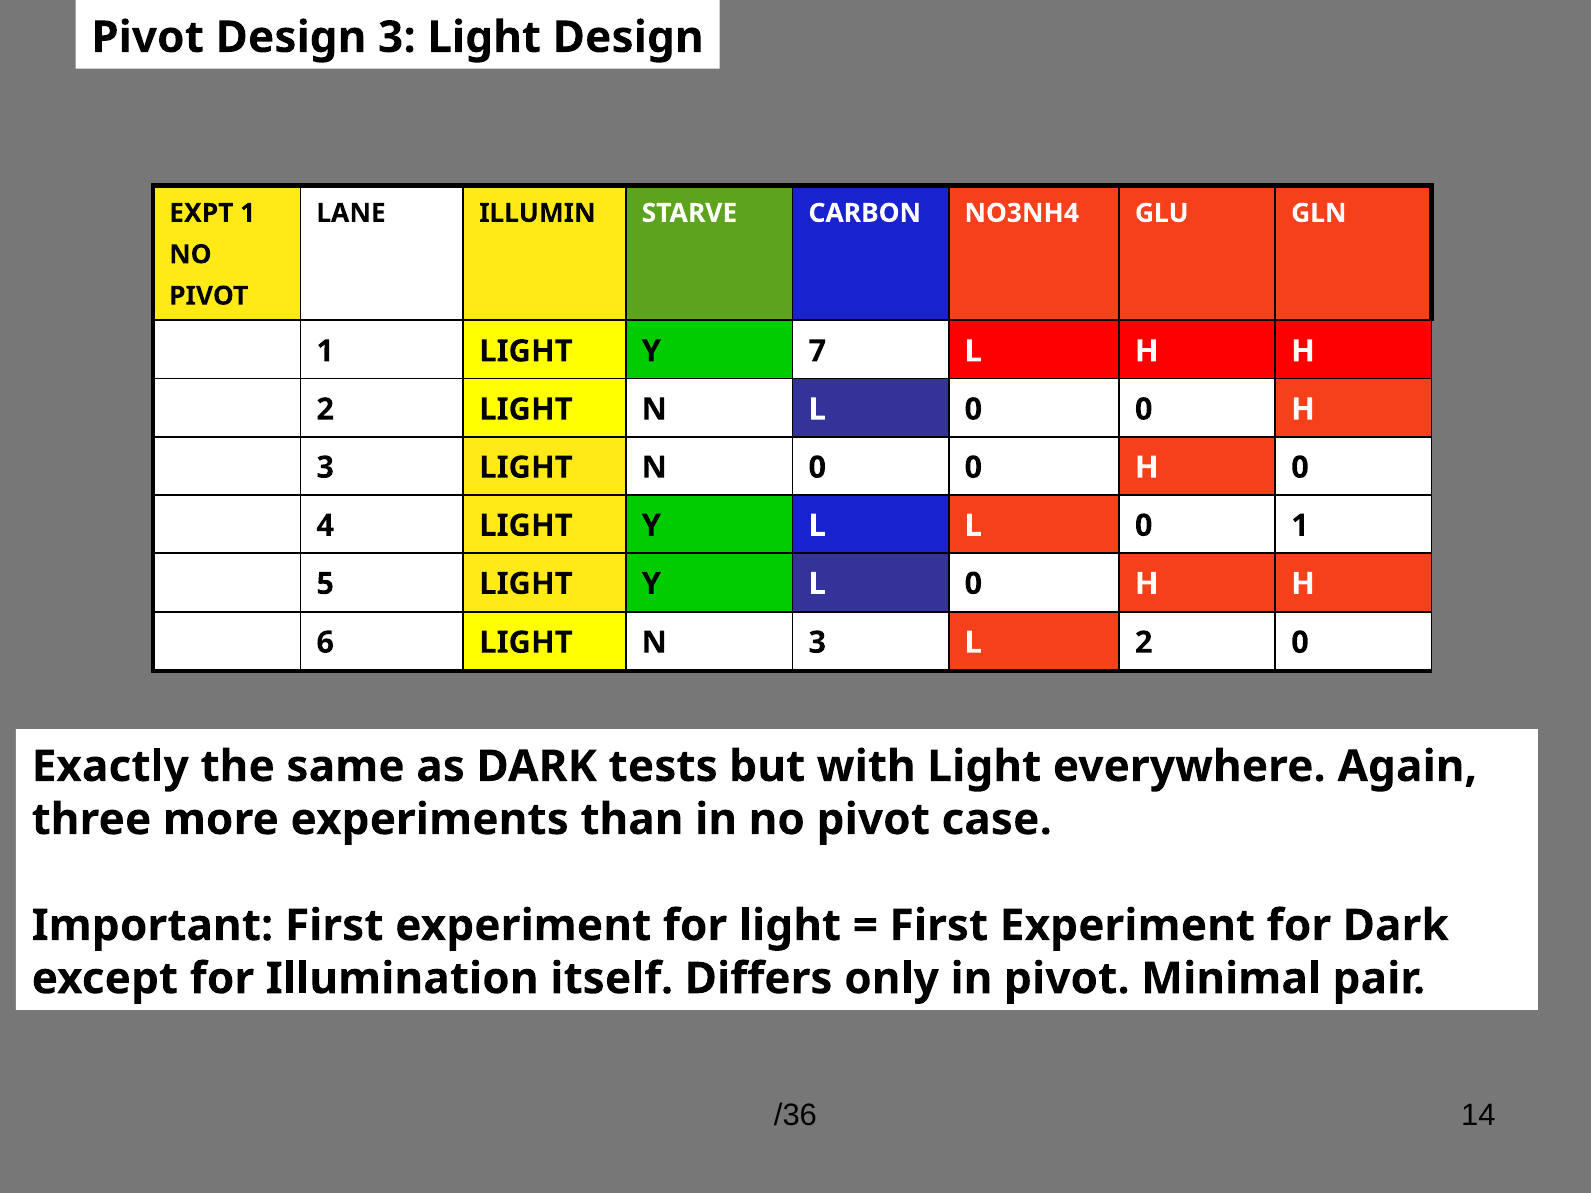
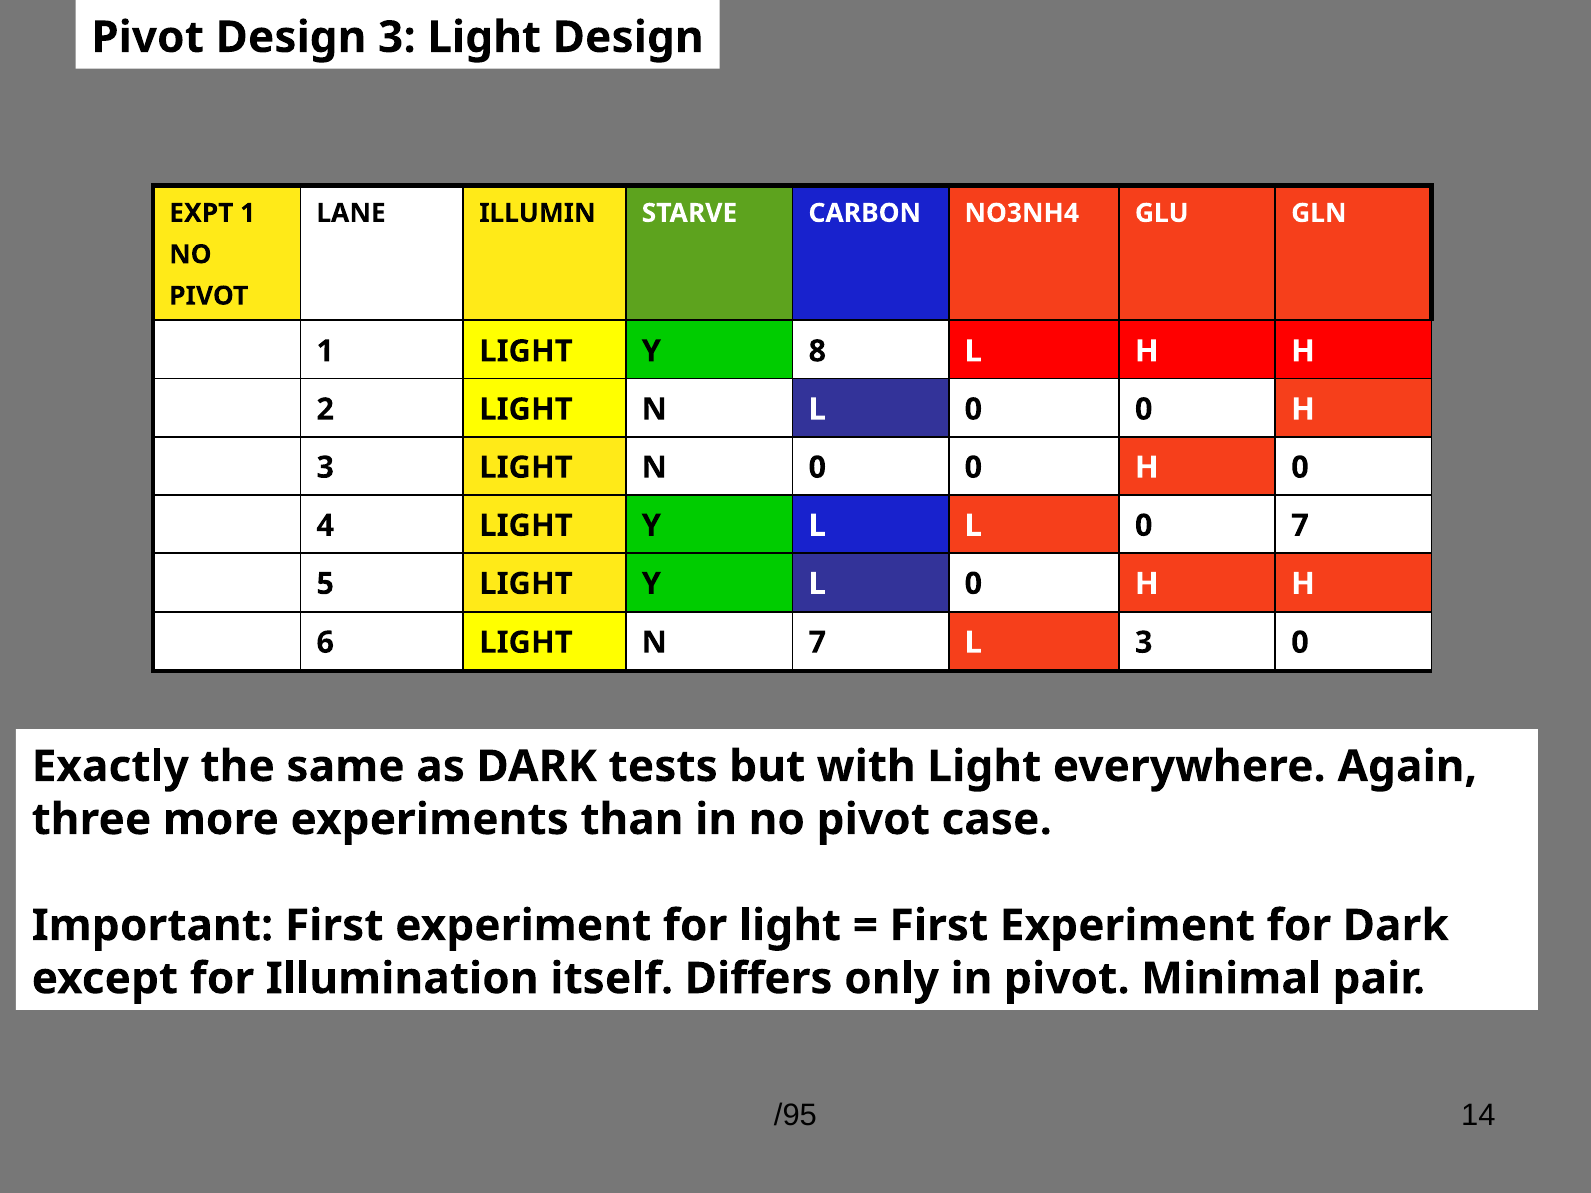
7: 7 -> 8
0 1: 1 -> 7
N 3: 3 -> 7
L 2: 2 -> 3
/36: /36 -> /95
